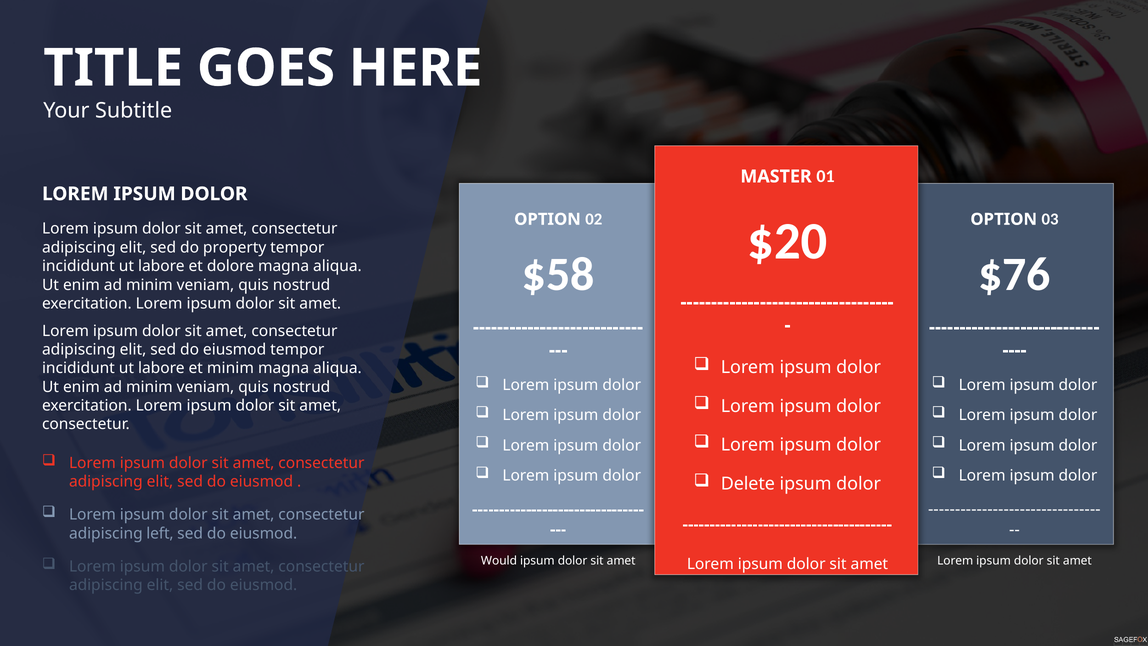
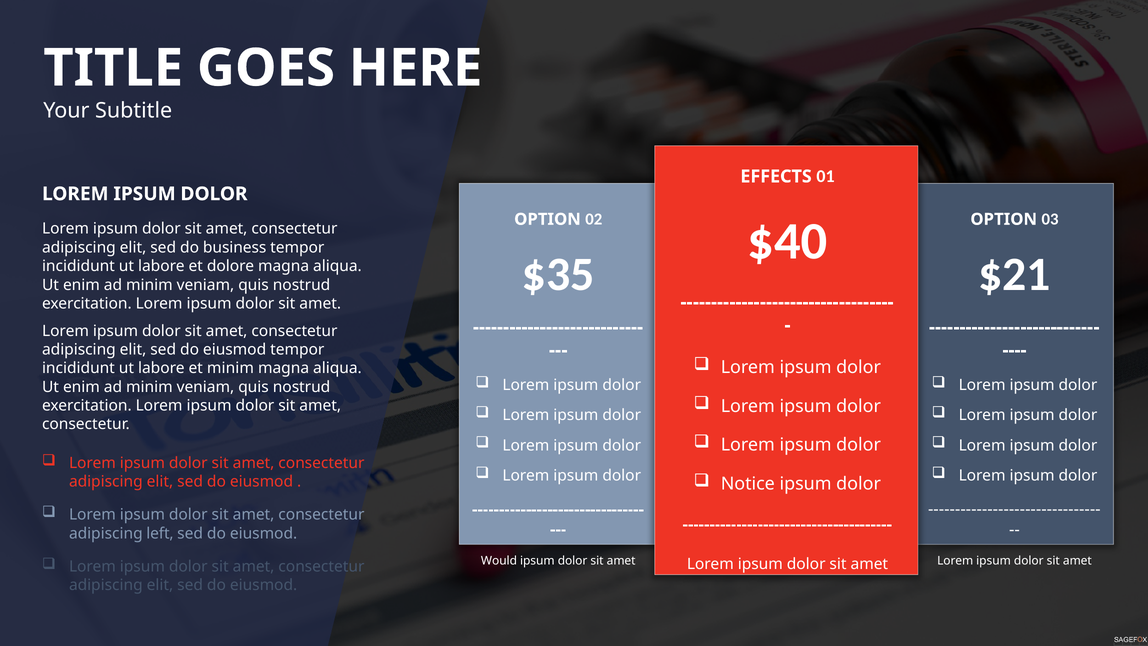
MASTER: MASTER -> EFFECTS
$20: $20 -> $40
property: property -> business
$58: $58 -> $35
$76: $76 -> $21
Delete: Delete -> Notice
